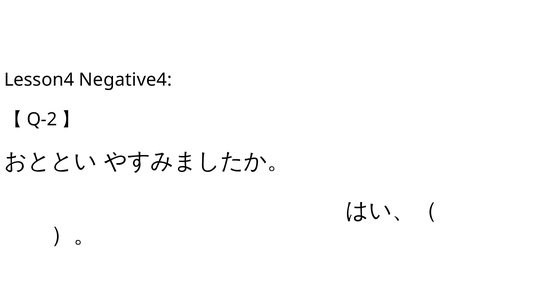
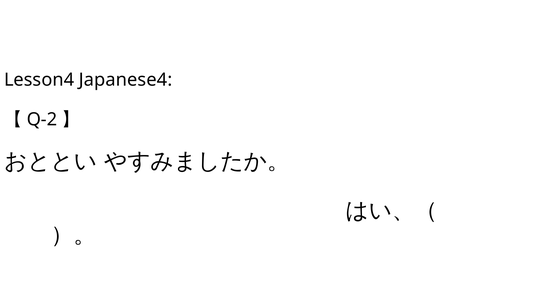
Negative4: Negative4 -> Japanese4
